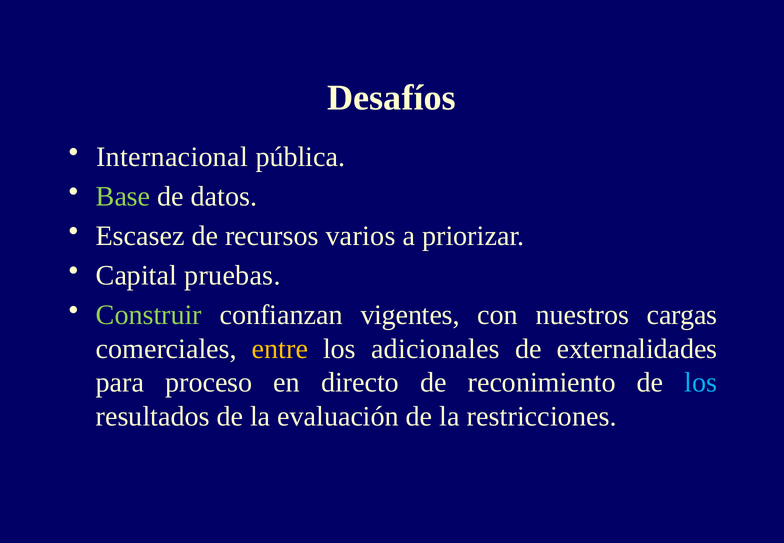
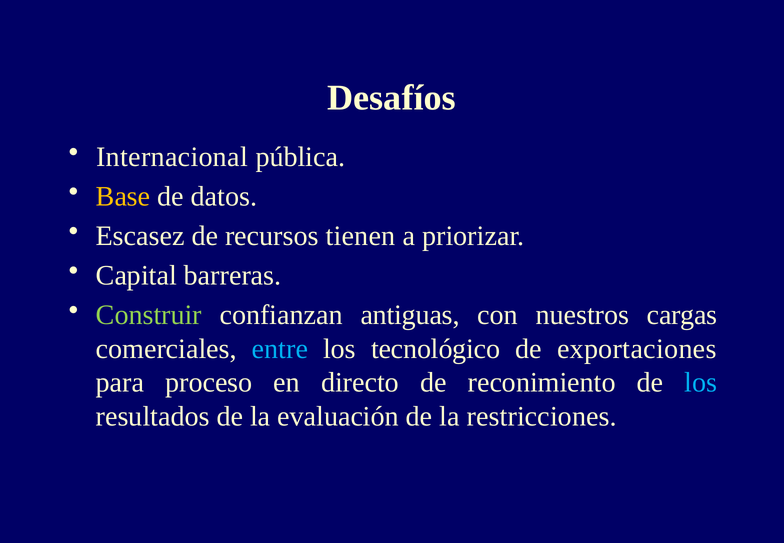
Base colour: light green -> yellow
varios: varios -> tienen
pruebas: pruebas -> barreras
vigentes: vigentes -> antiguas
entre colour: yellow -> light blue
adicionales: adicionales -> tecnológico
externalidades: externalidades -> exportaciones
